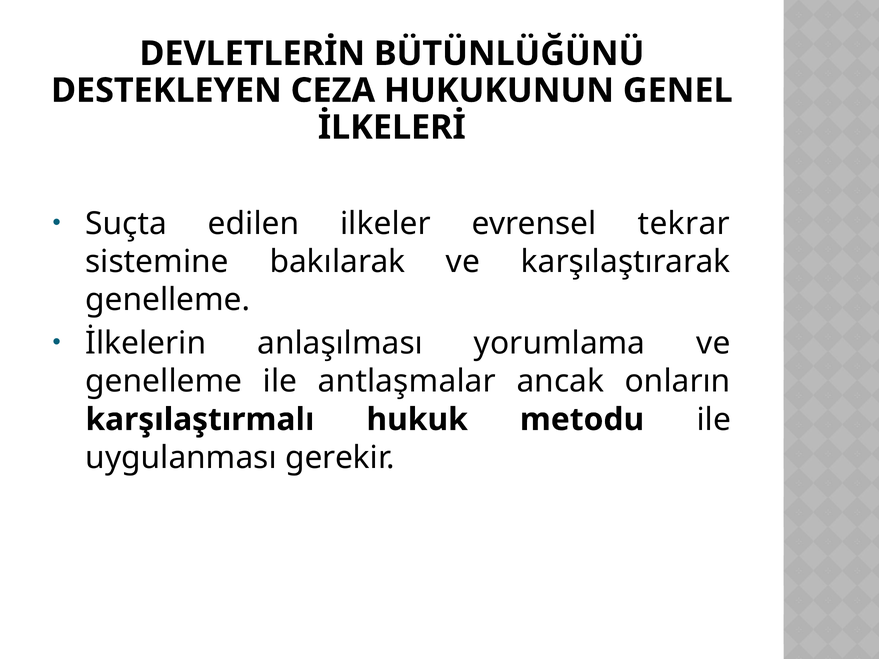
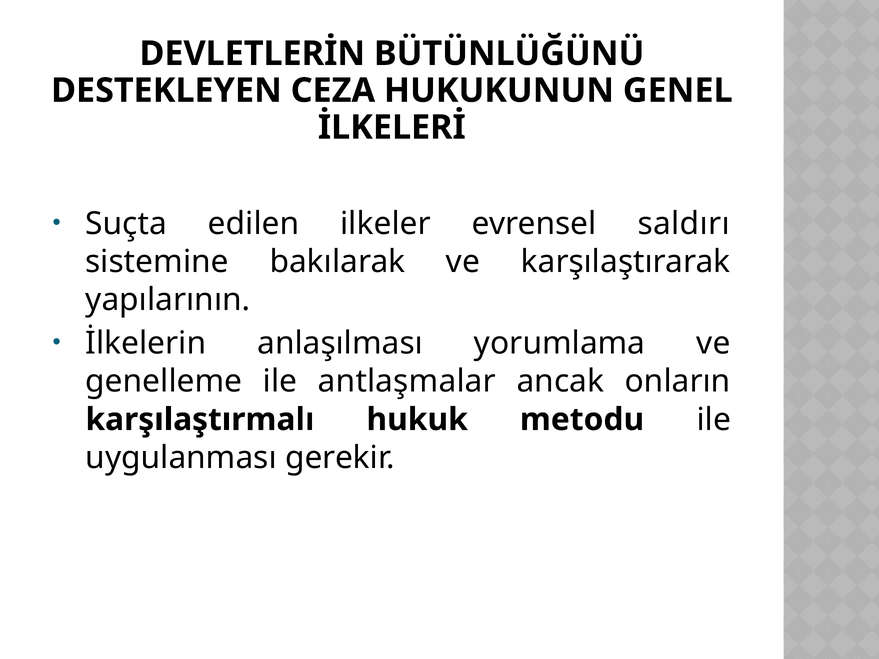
tekrar: tekrar -> saldırı
genelleme at (168, 300): genelleme -> yapılarının
